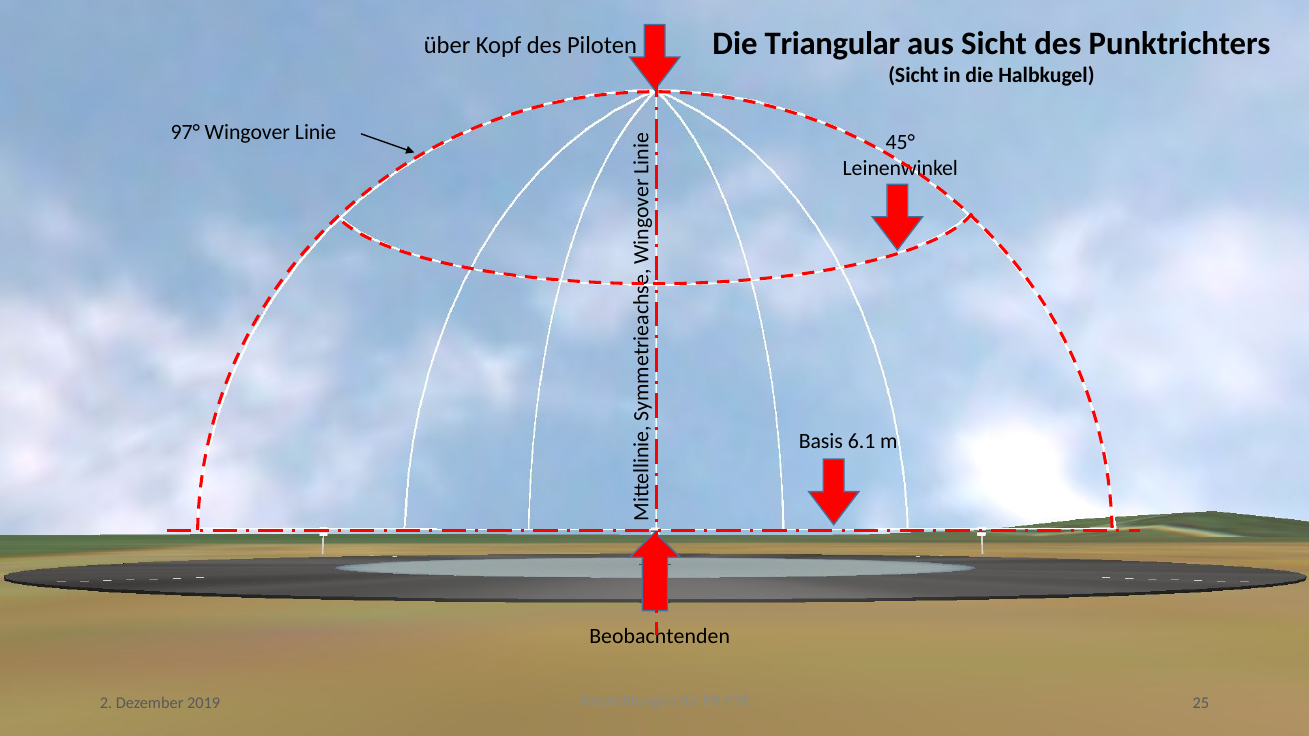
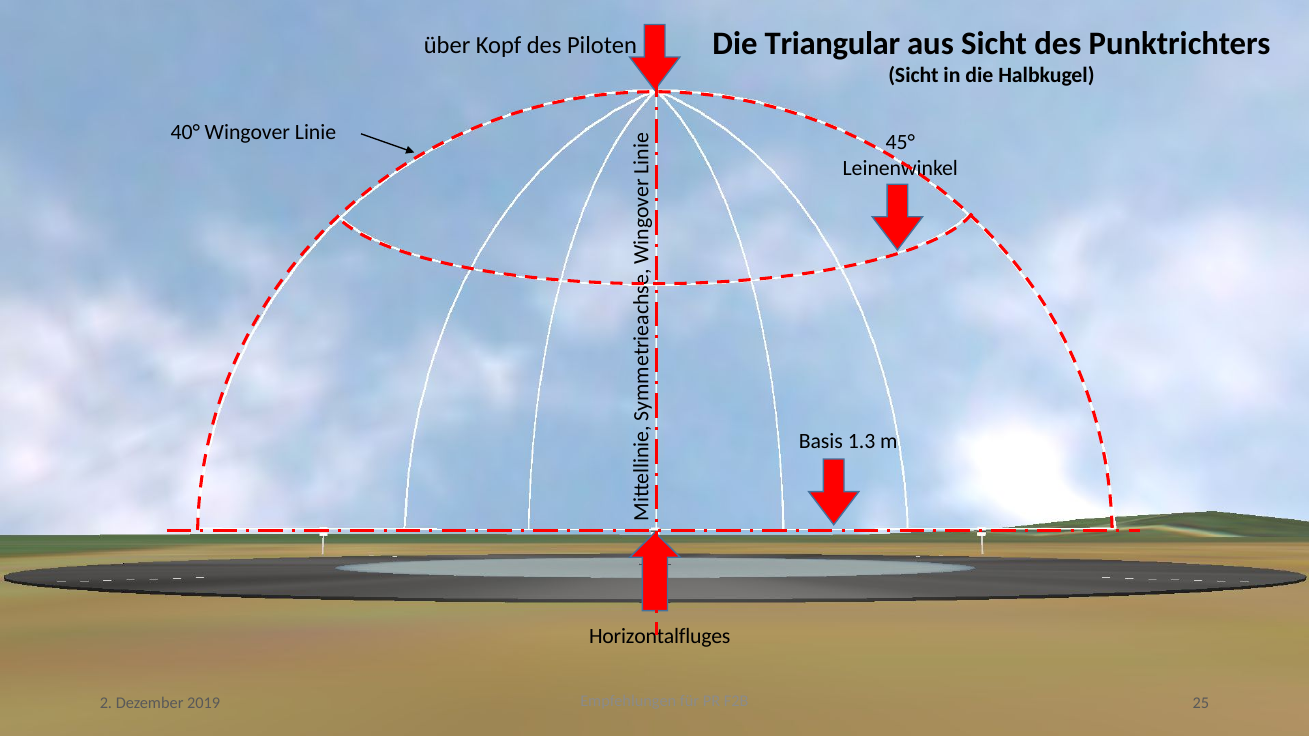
97°: 97° -> 40°
6.1: 6.1 -> 1.3
Beobachtenden: Beobachtenden -> Horizontalfluges
